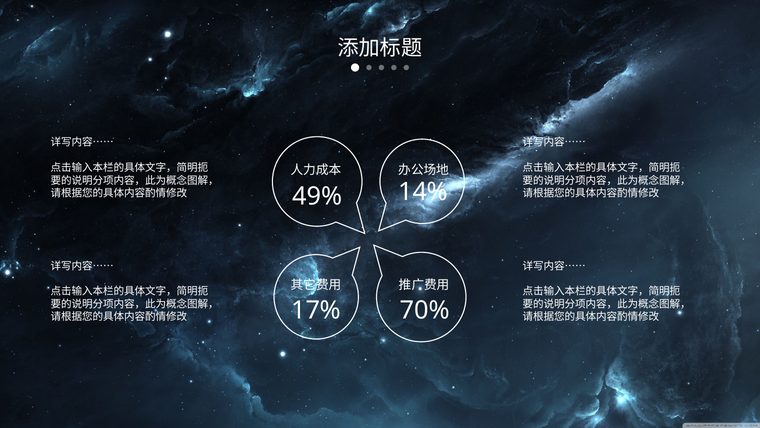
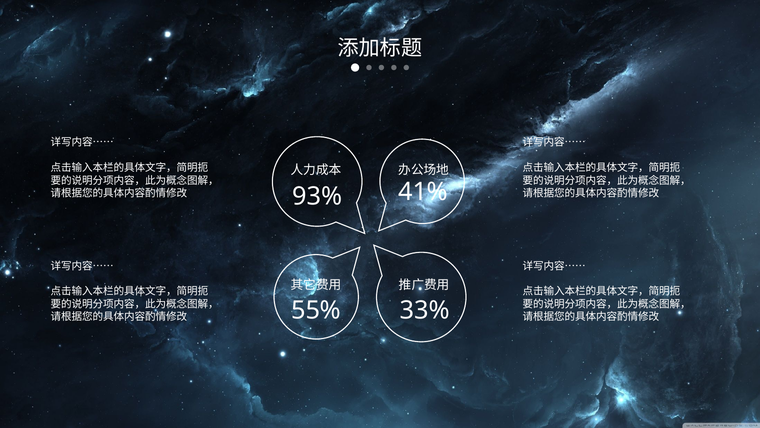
14%: 14% -> 41%
49%: 49% -> 93%
17%: 17% -> 55%
70%: 70% -> 33%
